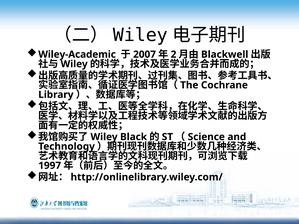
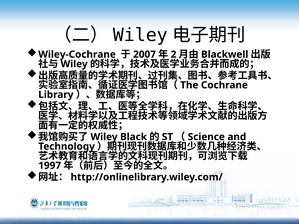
Wiley-Academic: Wiley-Academic -> Wiley-Cochrane
